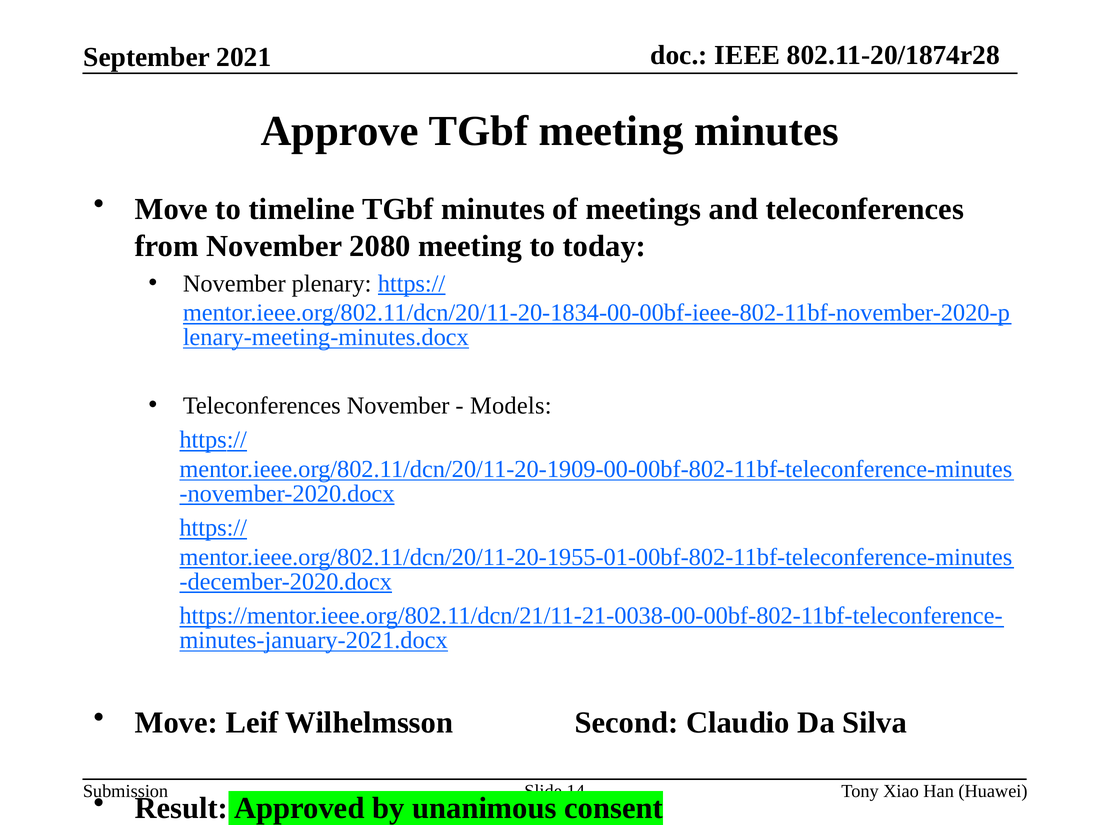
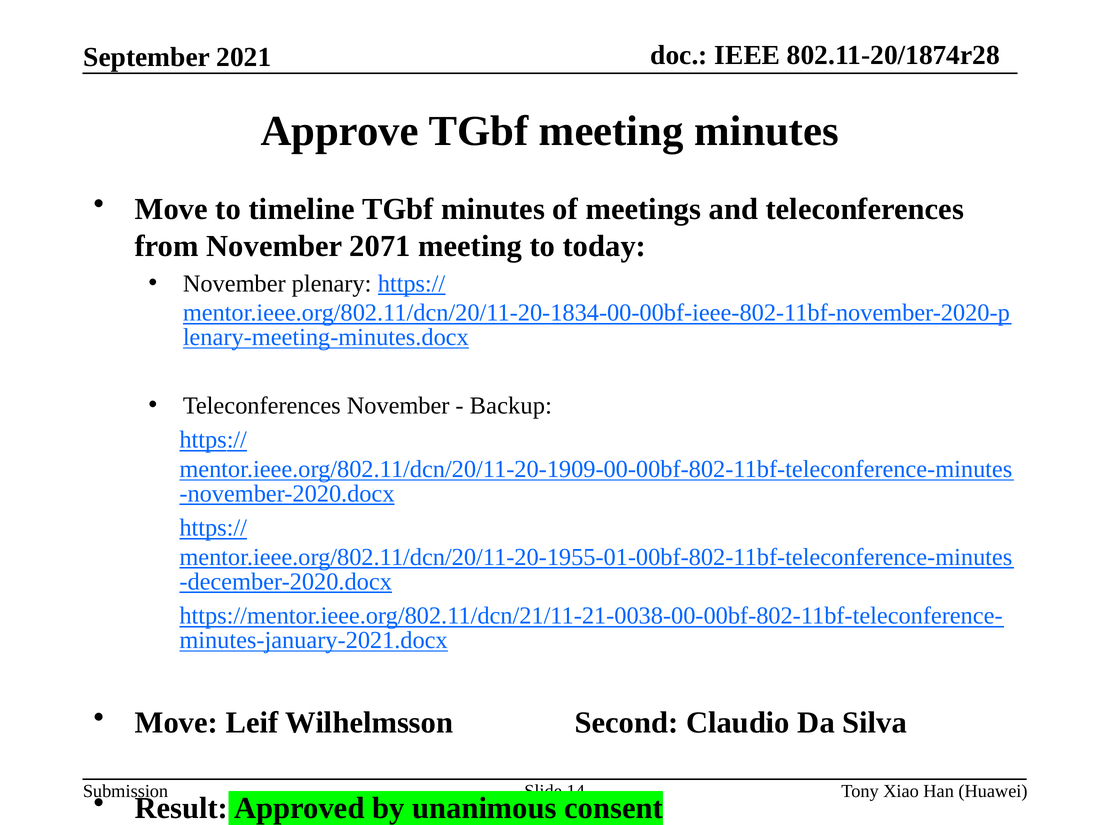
2080: 2080 -> 2071
Models: Models -> Backup
